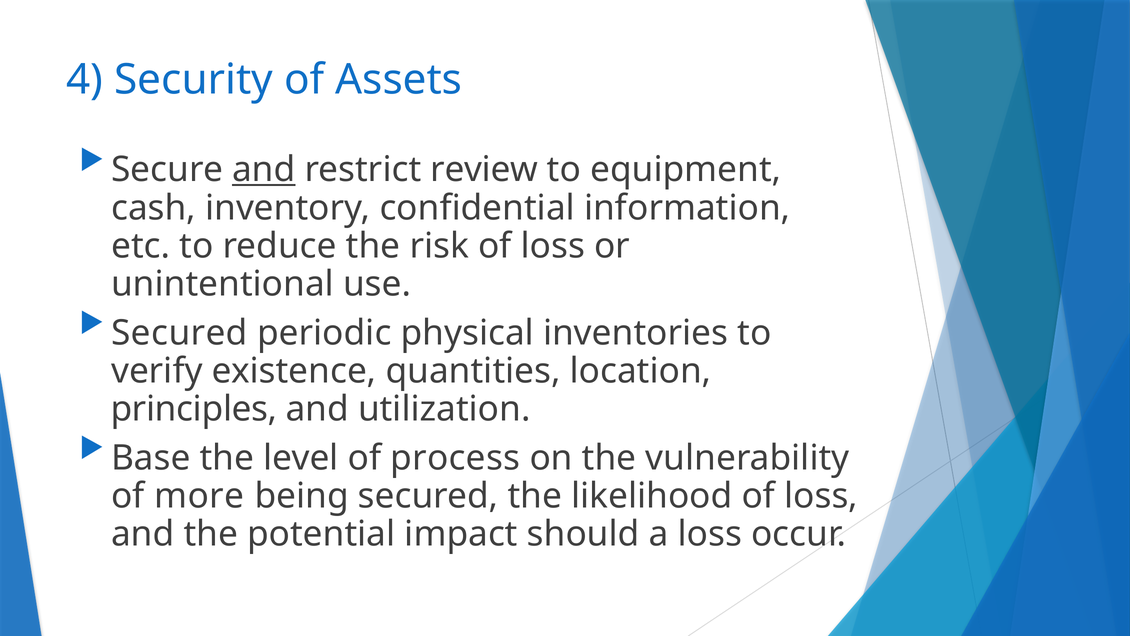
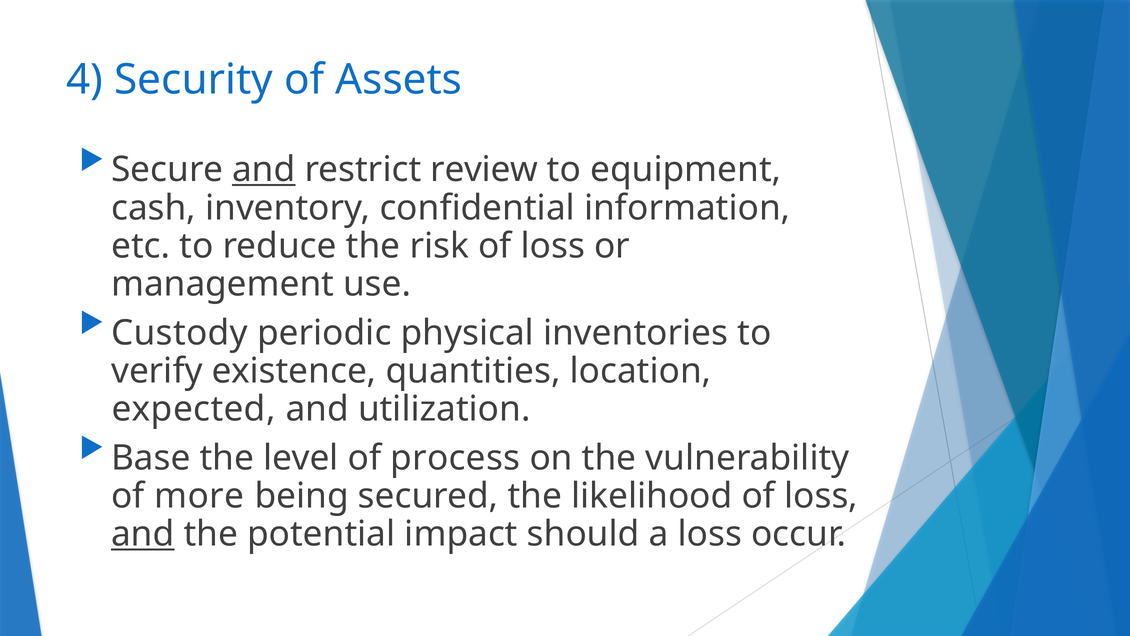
unintentional: unintentional -> management
Secured at (179, 333): Secured -> Custody
principles: principles -> expected
and at (143, 534) underline: none -> present
